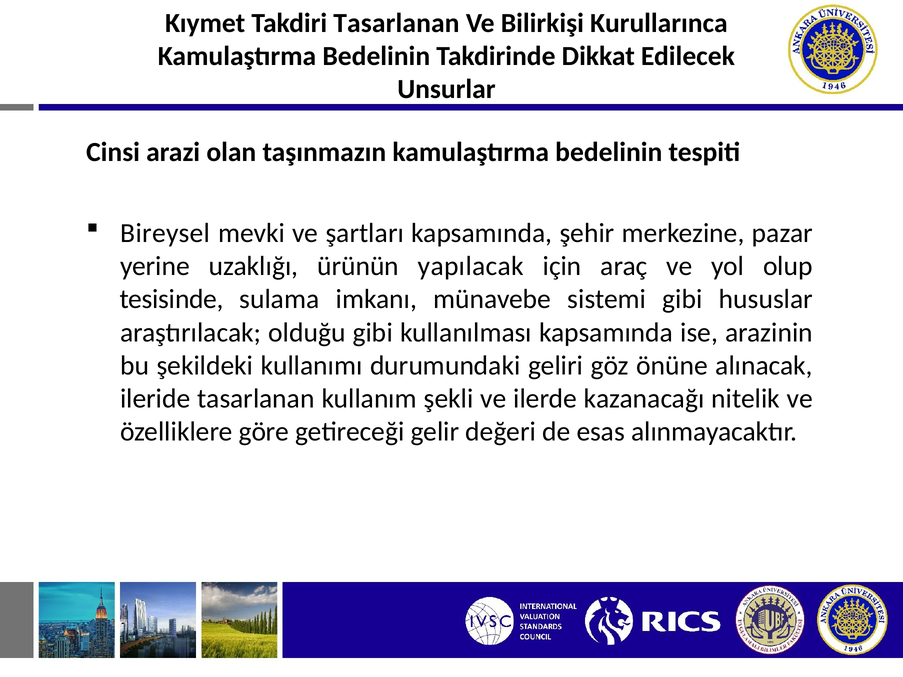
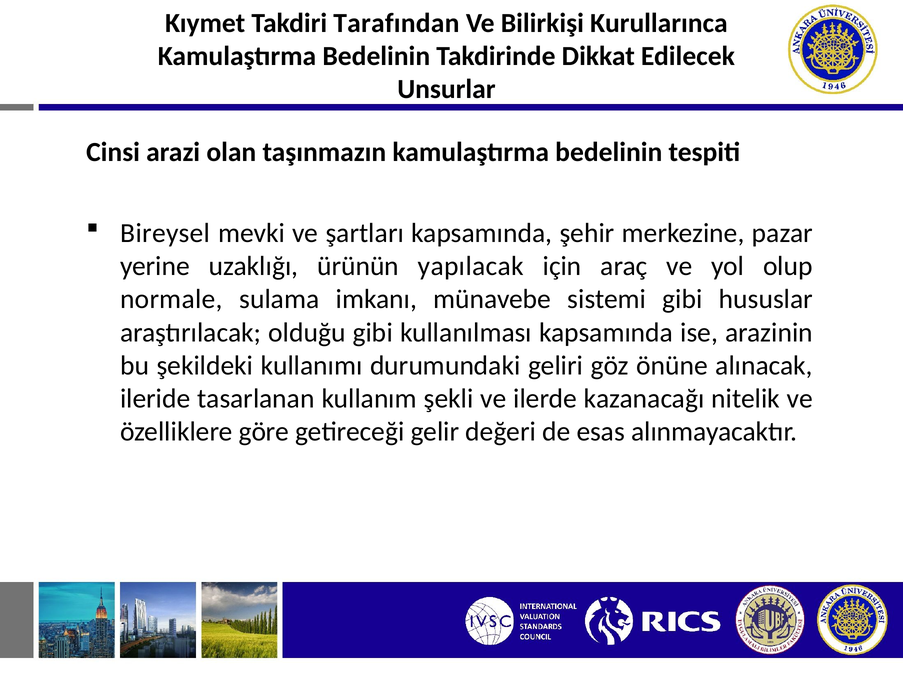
Takdiri Tasarlanan: Tasarlanan -> Tarafından
tesisinde: tesisinde -> normale
